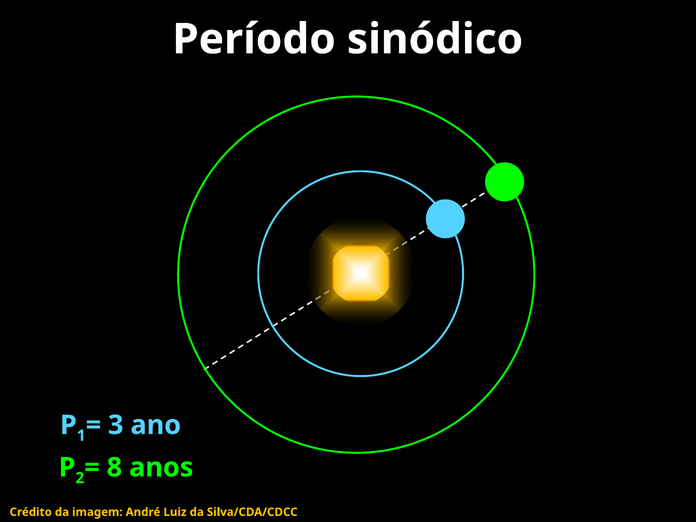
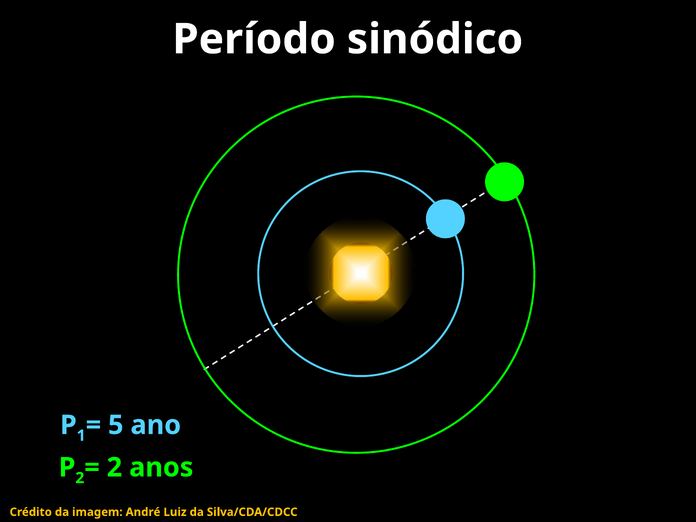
3: 3 -> 5
8 at (114, 467): 8 -> 2
